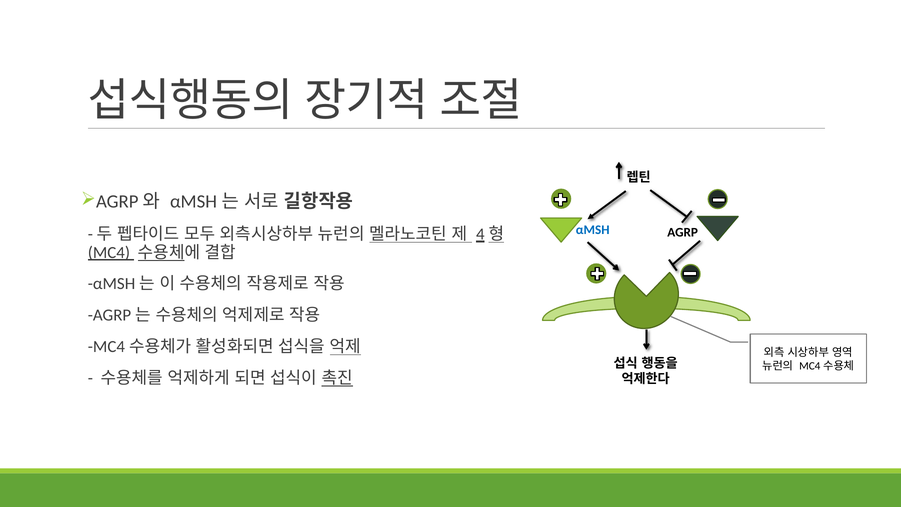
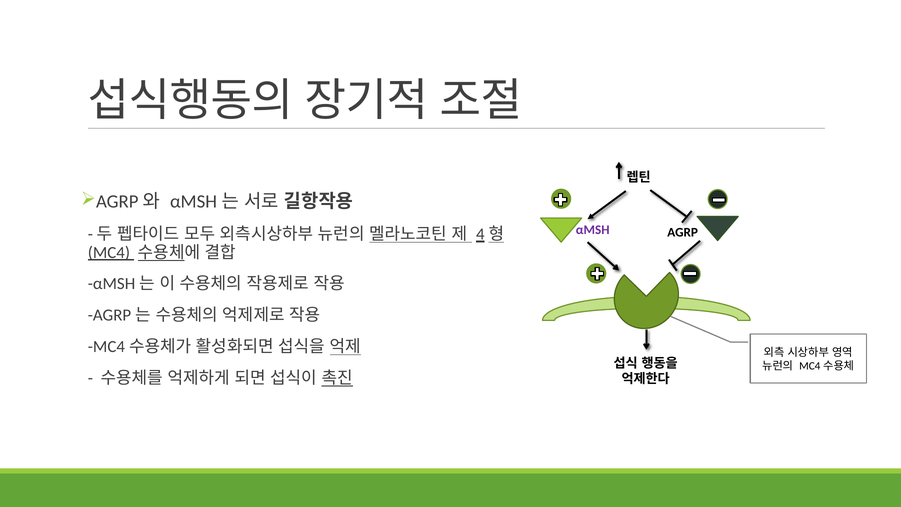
αMSH colour: blue -> purple
